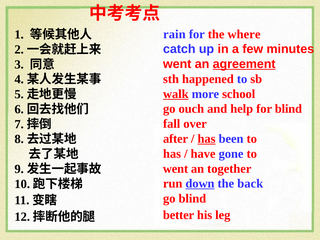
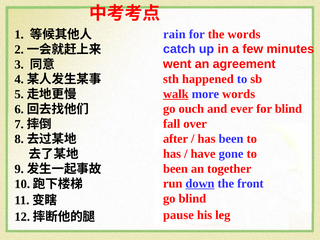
the where: where -> words
agreement underline: present -> none
more school: school -> words
help: help -> ever
has at (207, 139) underline: present -> none
went at (176, 169): went -> been
back: back -> front
better: better -> pause
